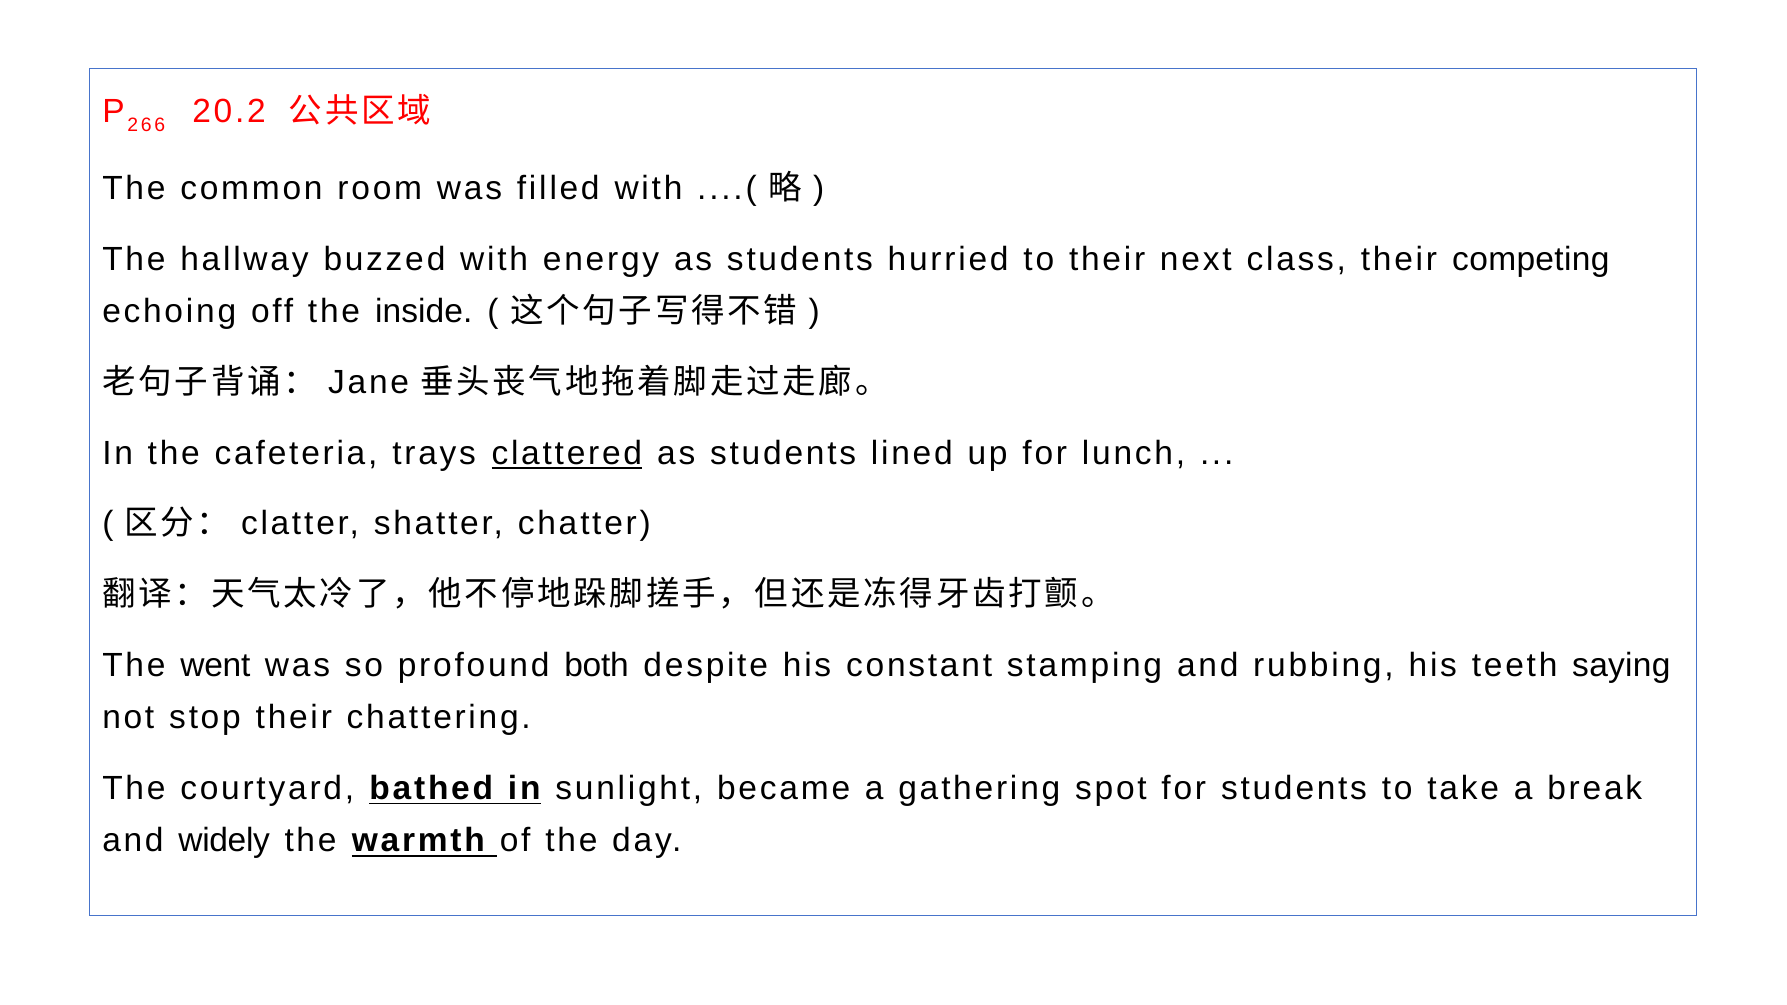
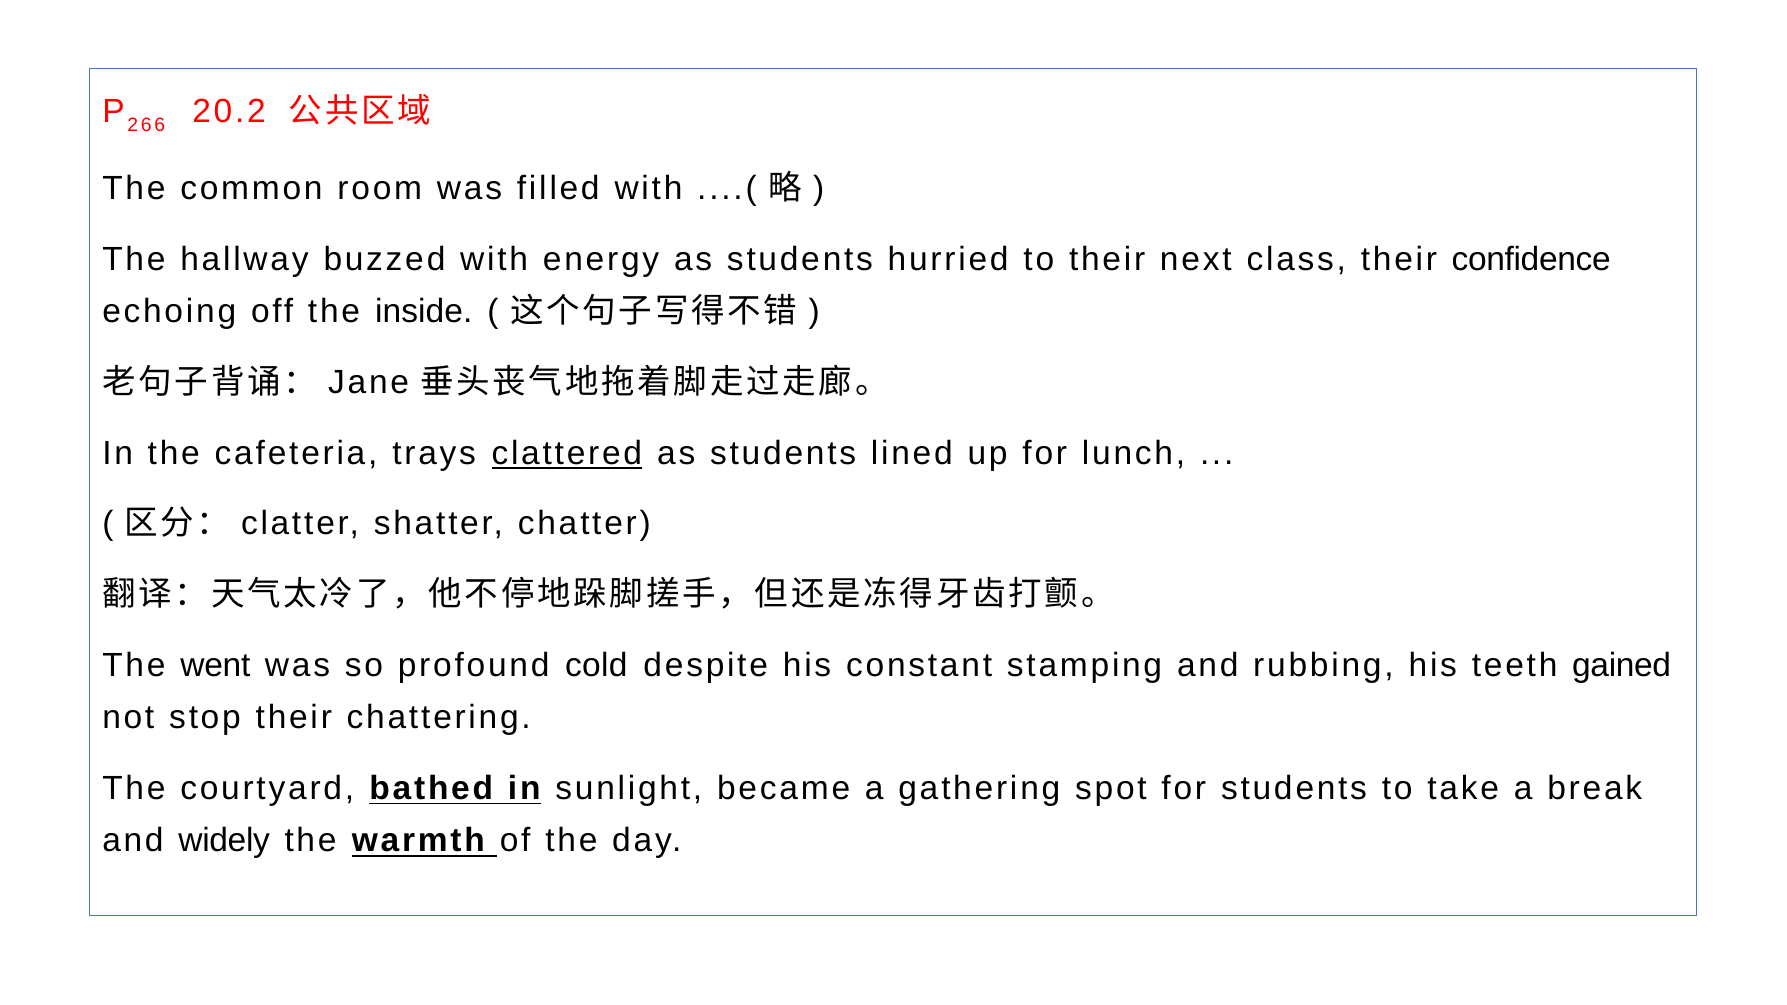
competing: competing -> confidence
both: both -> cold
saying: saying -> gained
